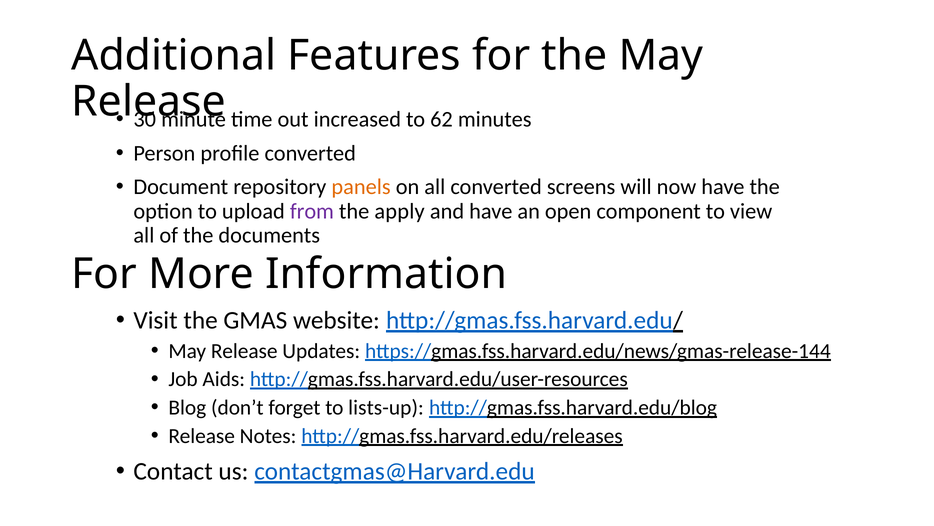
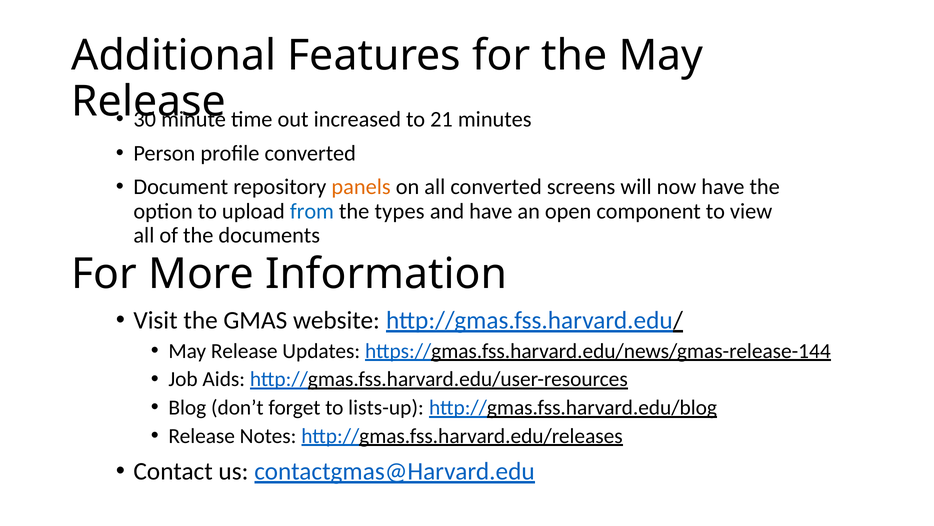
62: 62 -> 21
from colour: purple -> blue
apply: apply -> types
